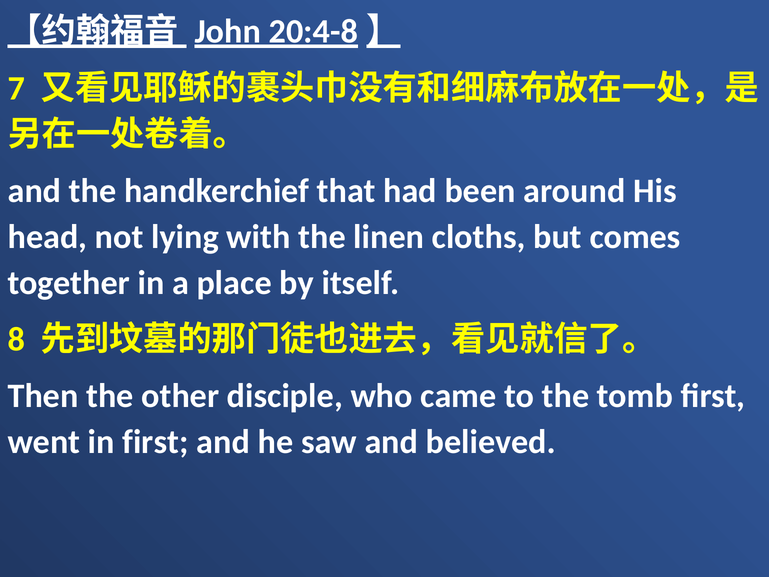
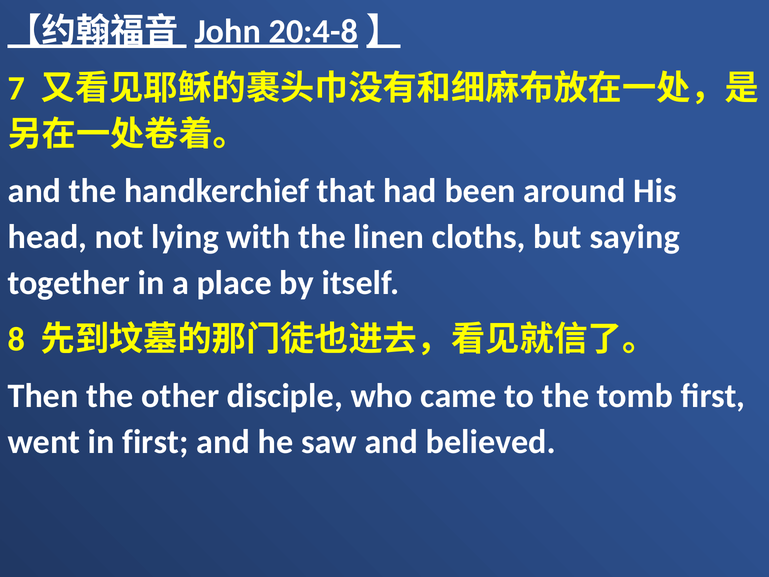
comes: comes -> saying
